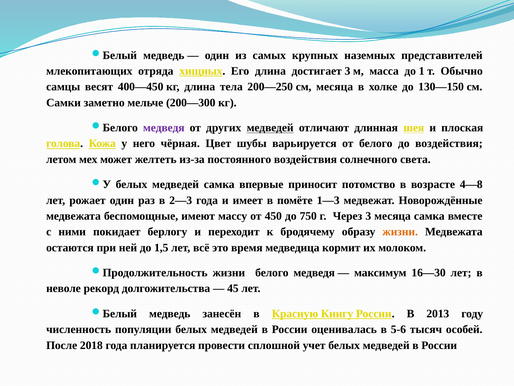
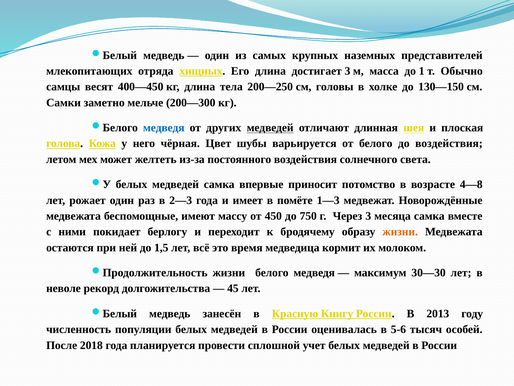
см месяца: месяца -> головы
медведя at (164, 128) colour: purple -> blue
16—30: 16—30 -> 30—30
